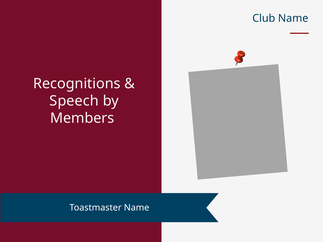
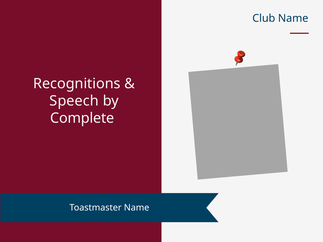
Members: Members -> Complete
